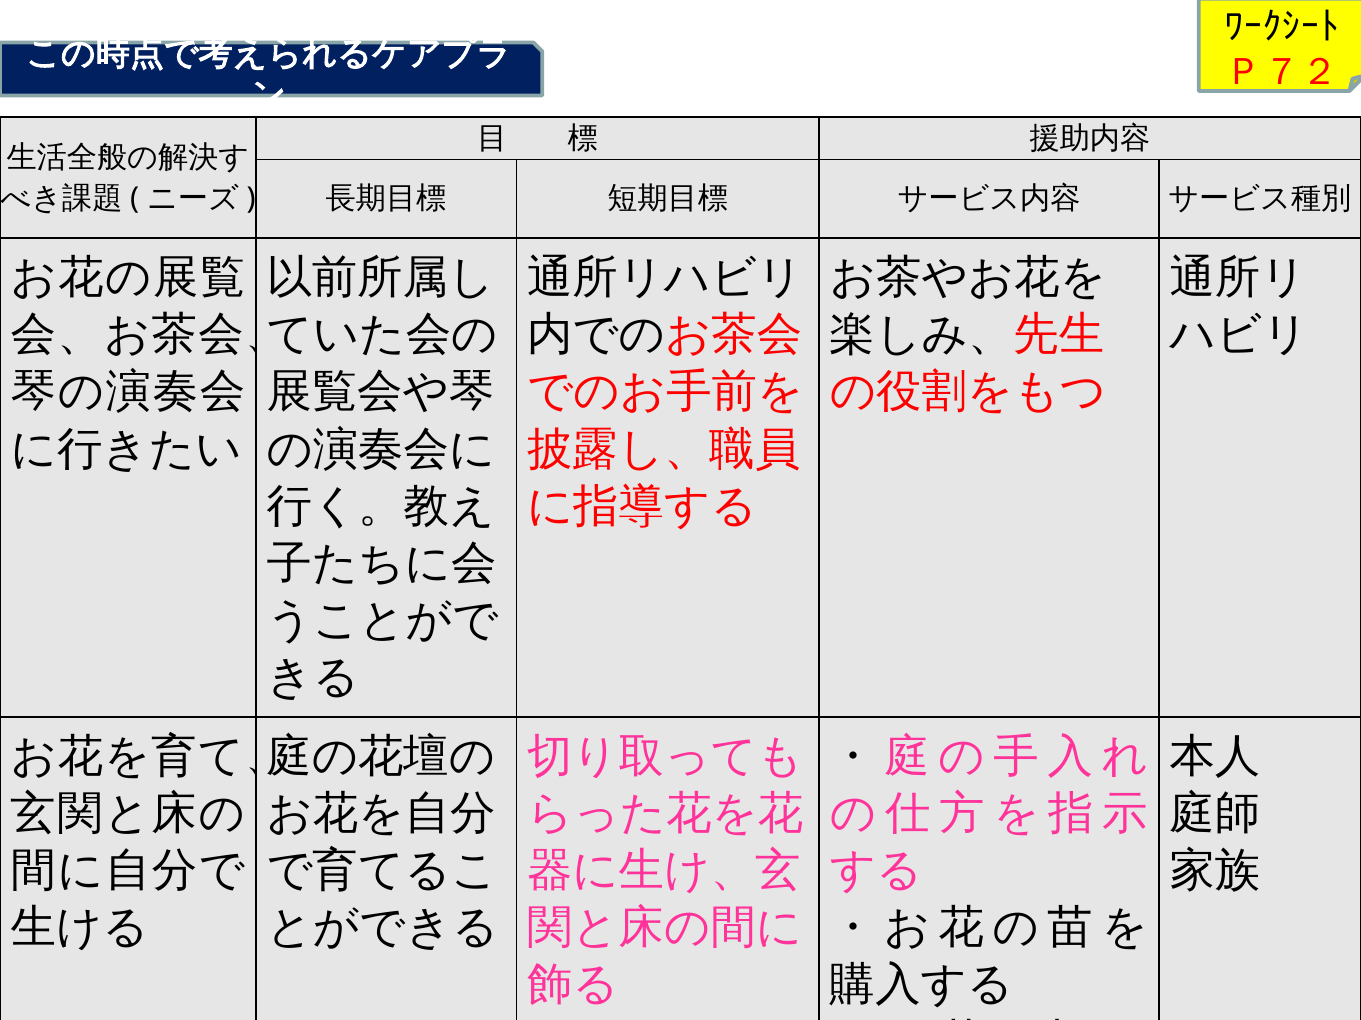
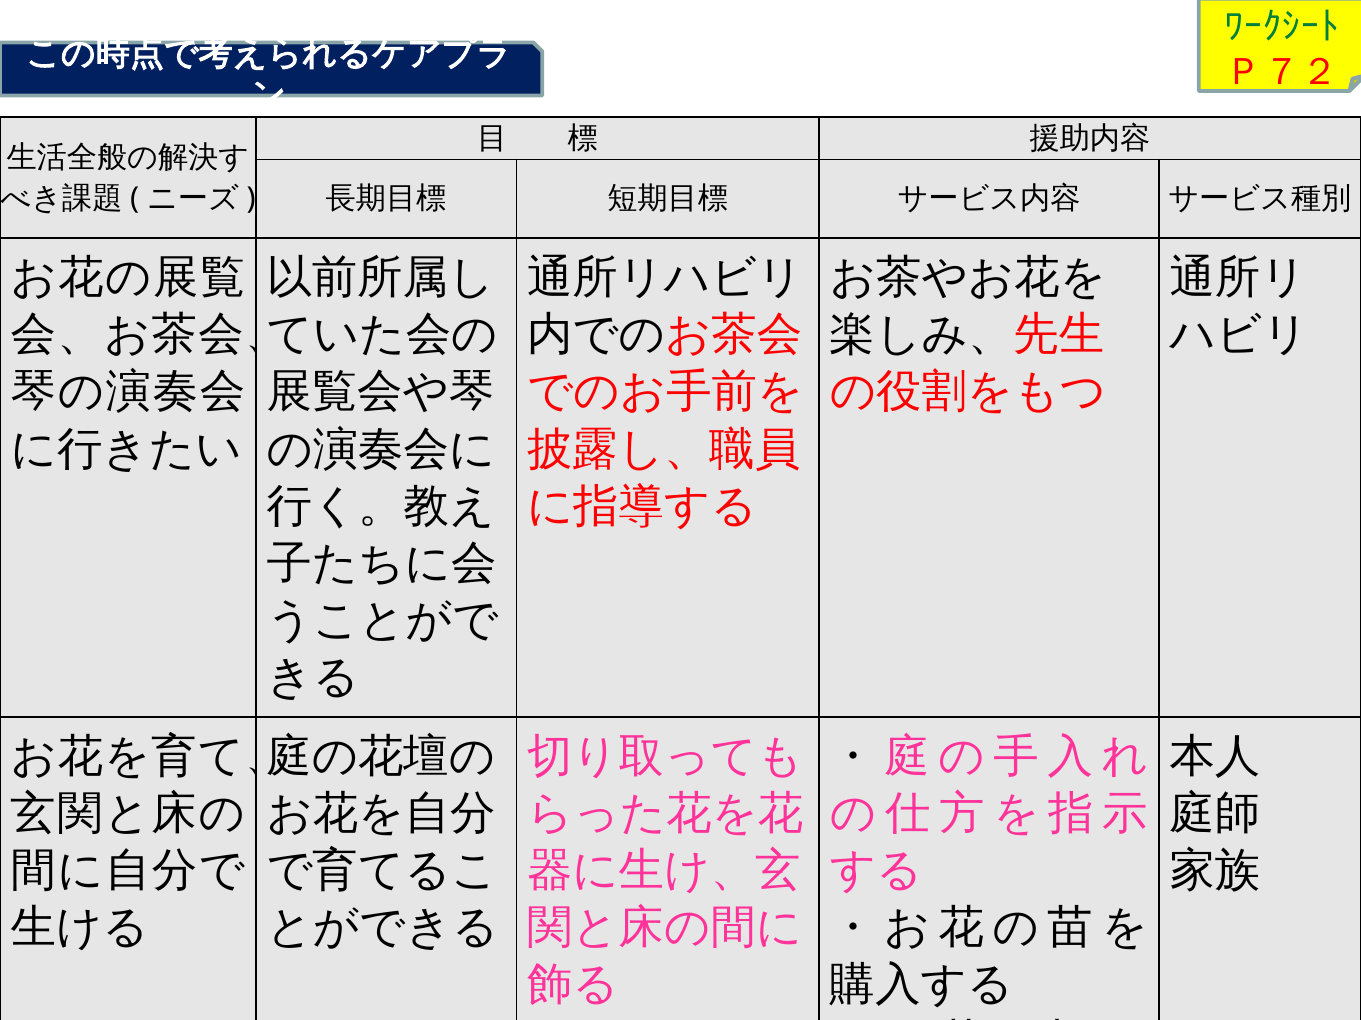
ﾜｰｸｼｰﾄ colour: black -> green
